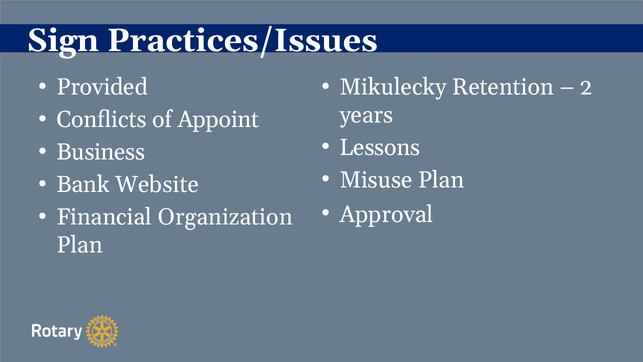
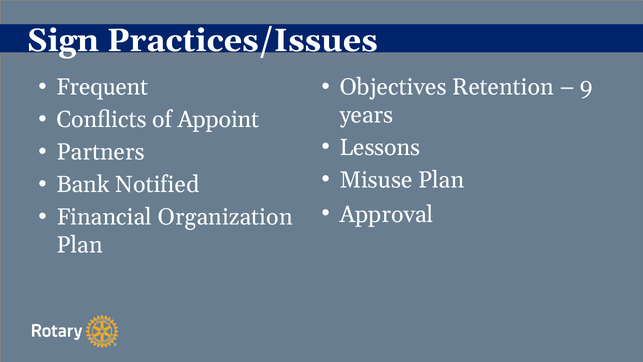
Provided: Provided -> Frequent
Mikulecky: Mikulecky -> Objectives
2: 2 -> 9
Business: Business -> Partners
Website: Website -> Notified
